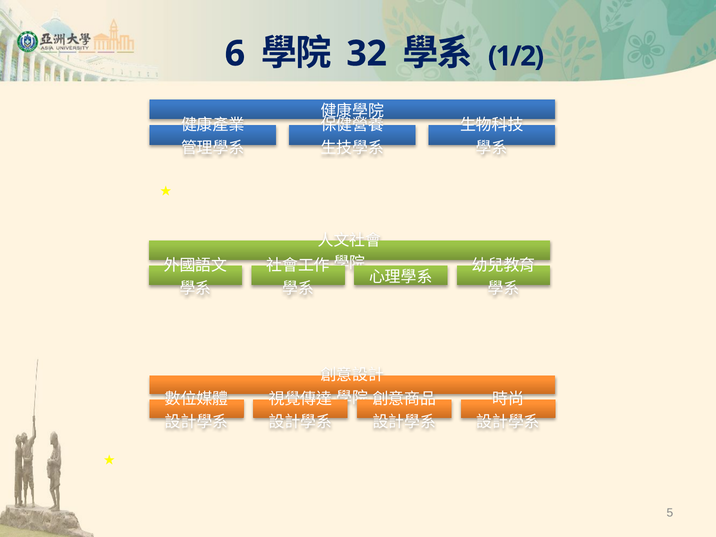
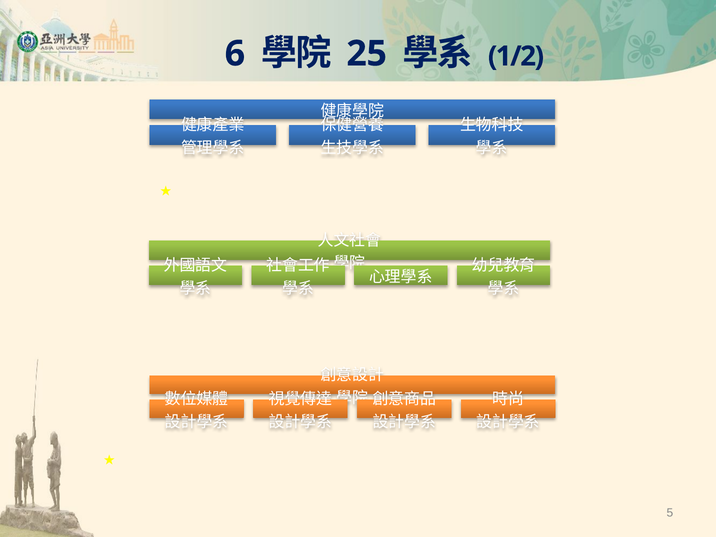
32: 32 -> 25
